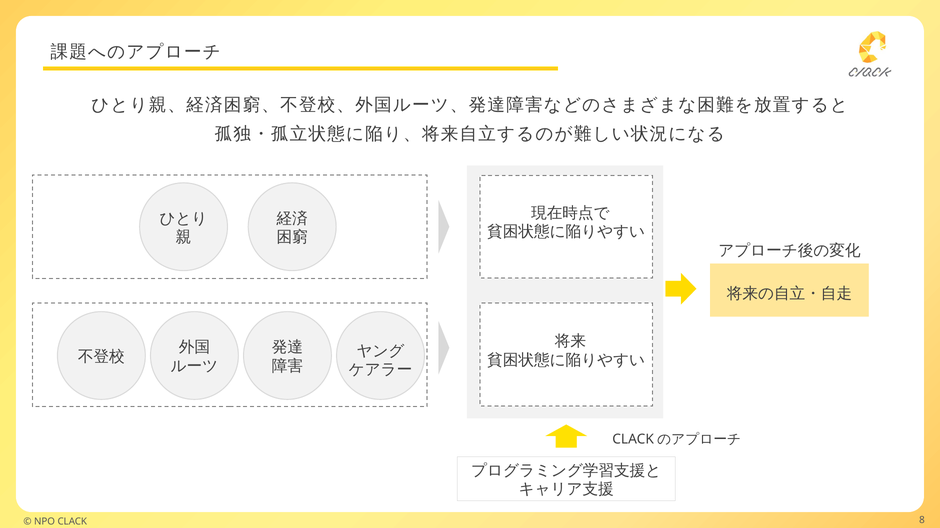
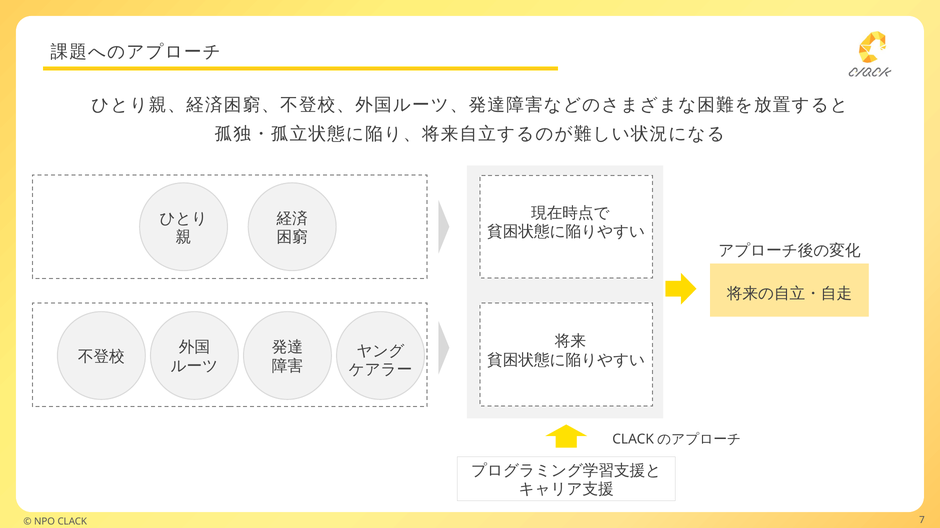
8: 8 -> 7
